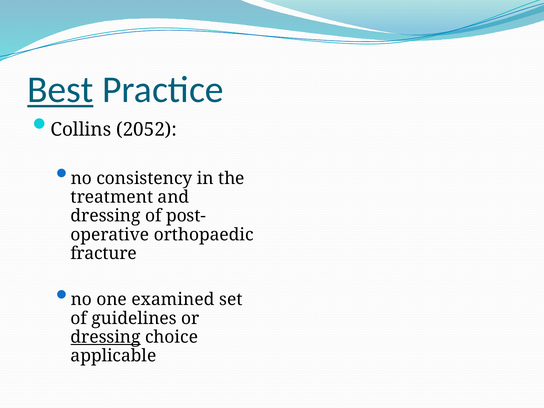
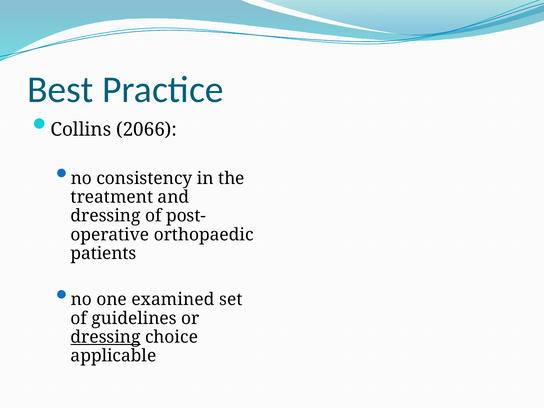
Best underline: present -> none
2052: 2052 -> 2066
fracture: fracture -> patients
